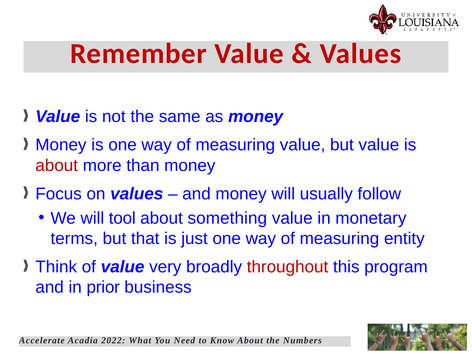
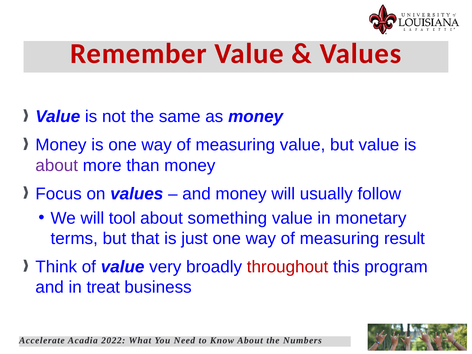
about at (57, 165) colour: red -> purple
entity: entity -> result
prior: prior -> treat
